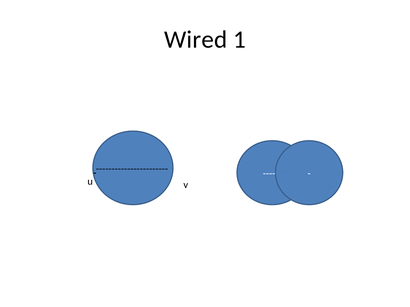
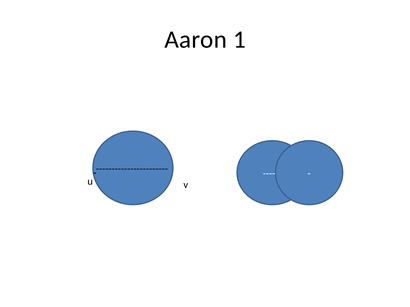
Wired: Wired -> Aaron
